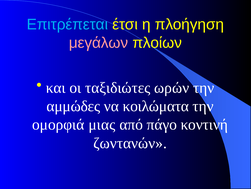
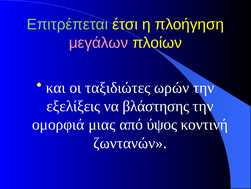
Επιτρέπεται colour: light blue -> light green
αμμώδες: αμμώδες -> εξελίξεις
κοιλώματα: κοιλώματα -> βλάστησης
πάγο: πάγο -> ύψος
